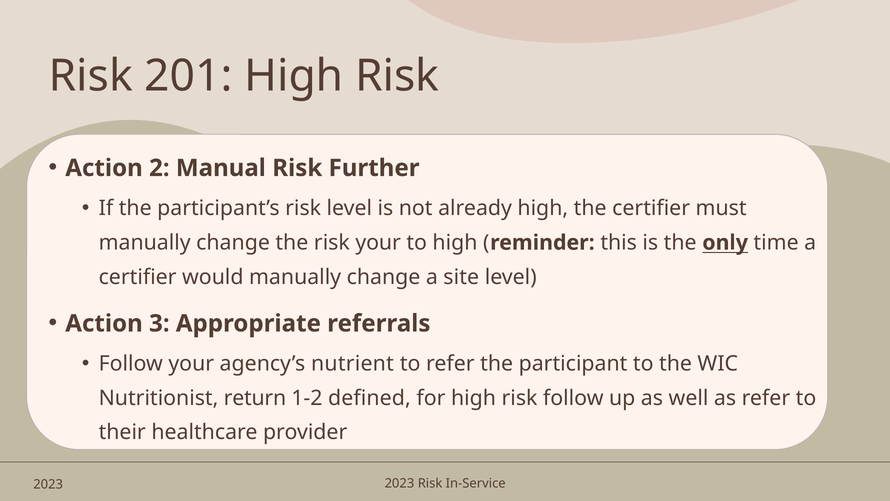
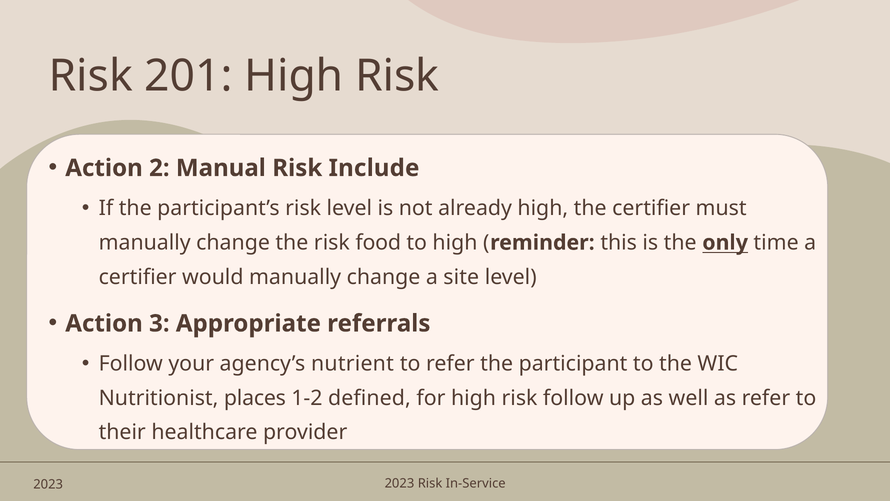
Further: Further -> Include
risk your: your -> food
return: return -> places
